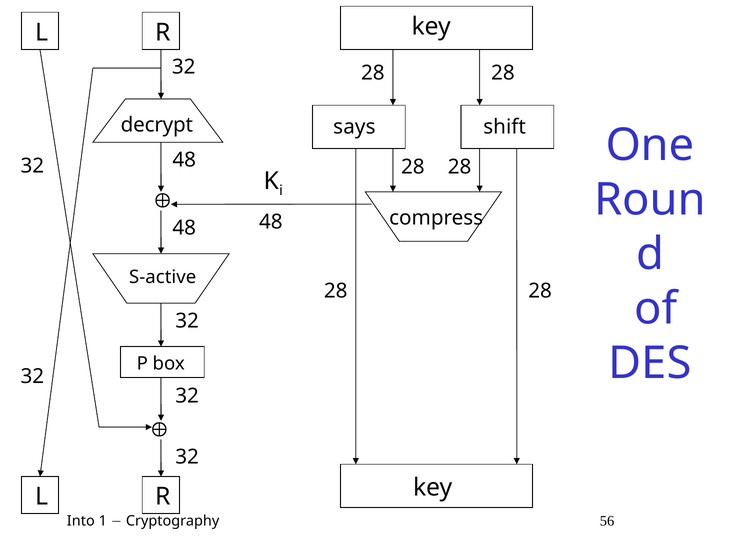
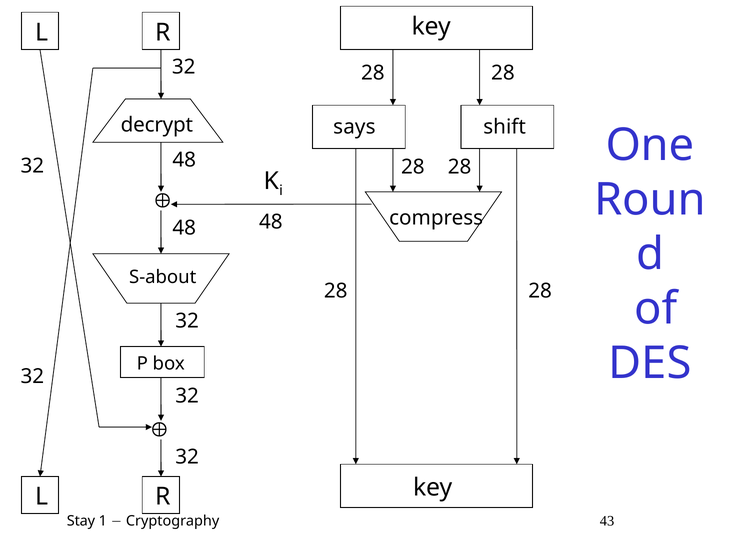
S-active: S-active -> S-about
Into: Into -> Stay
56: 56 -> 43
